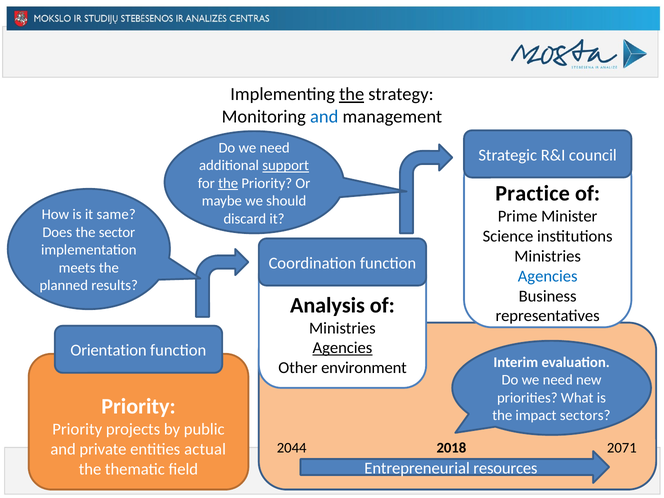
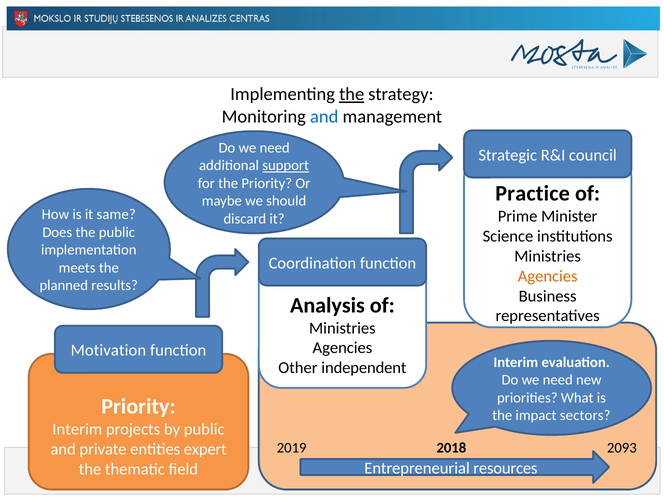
the at (228, 183) underline: present -> none
the sector: sector -> public
Agencies at (548, 276) colour: blue -> orange
Agencies at (342, 348) underline: present -> none
Orientation: Orientation -> Motivation
environment: environment -> independent
Priority at (77, 429): Priority -> Interim
2044: 2044 -> 2019
2071: 2071 -> 2093
actual: actual -> expert
